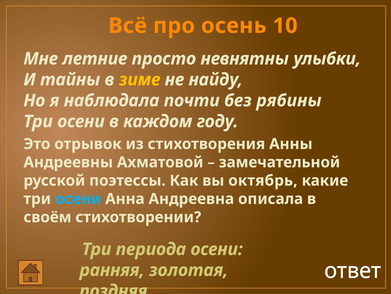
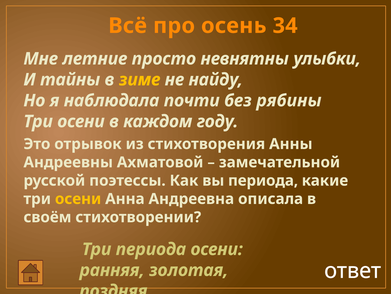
10: 10 -> 34
вы октябрь: октябрь -> периода
осени at (78, 198) colour: light blue -> yellow
